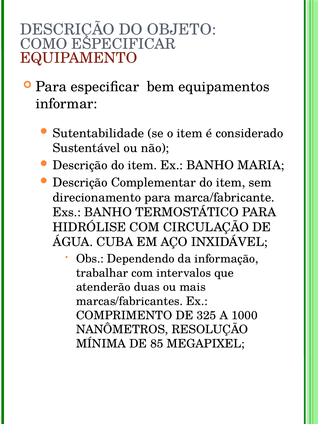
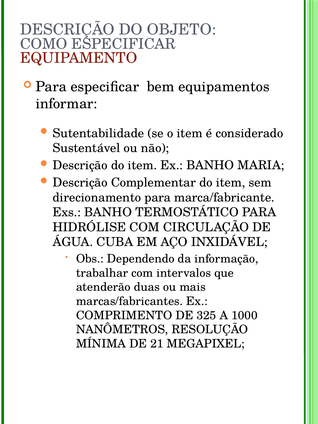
85: 85 -> 21
